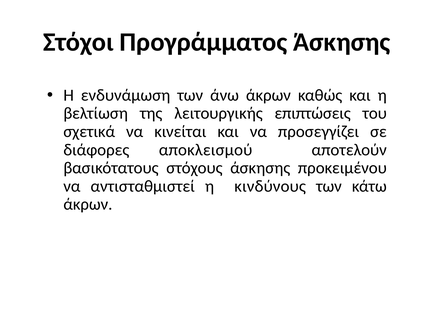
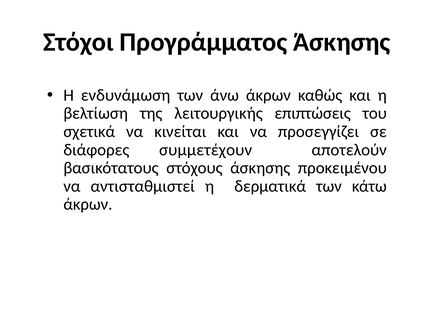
αποκλεισμού: αποκλεισμού -> συμμετέχουν
κινδύνους: κινδύνους -> δερματικά
